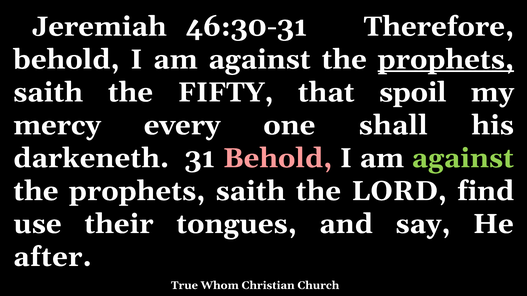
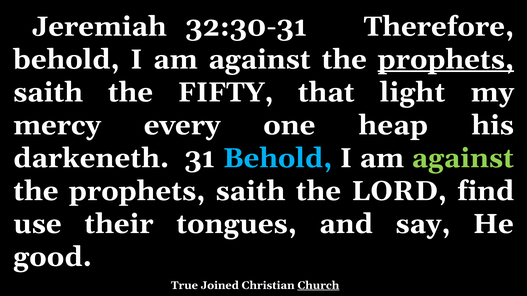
46:30-31: 46:30-31 -> 32:30-31
spoil: spoil -> light
shall: shall -> heap
Behold at (277, 158) colour: pink -> light blue
after: after -> good
Whom: Whom -> Joined
Church underline: none -> present
